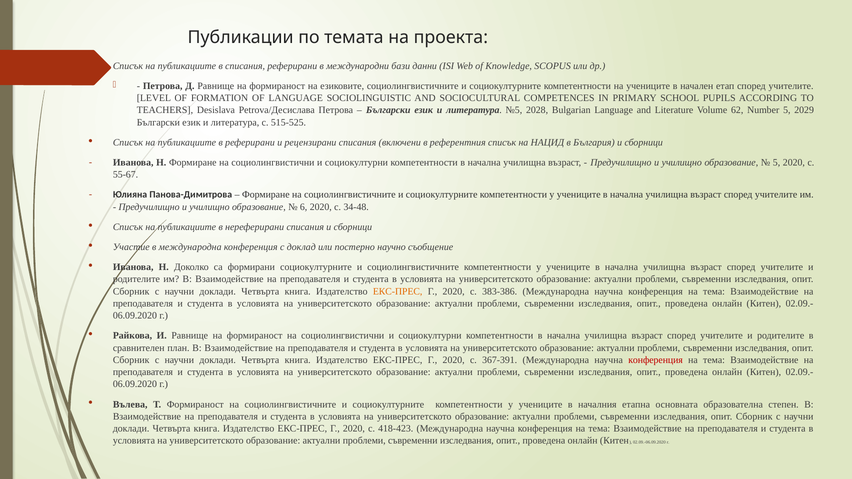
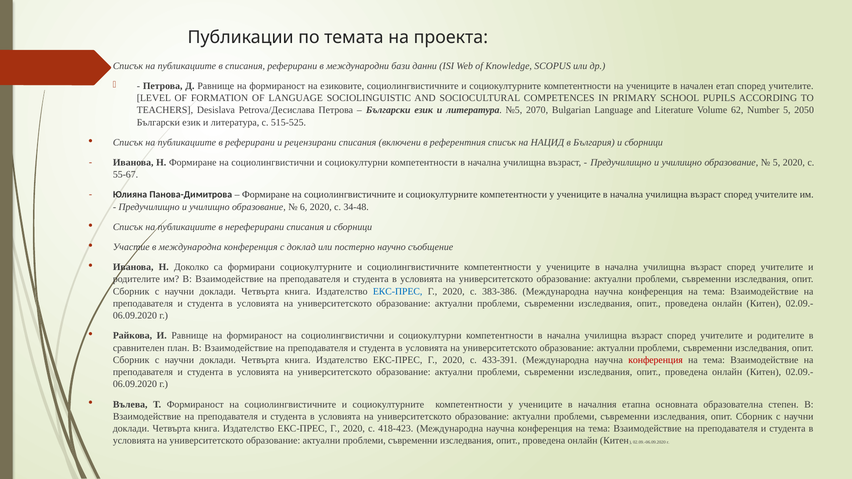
2028: 2028 -> 2070
2029: 2029 -> 2050
ЕКС-ПРЕС at (398, 292) colour: orange -> blue
367-391: 367-391 -> 433-391
